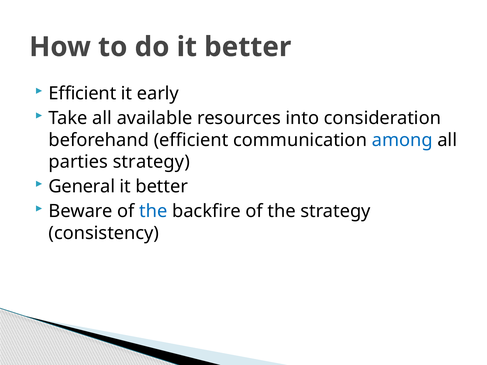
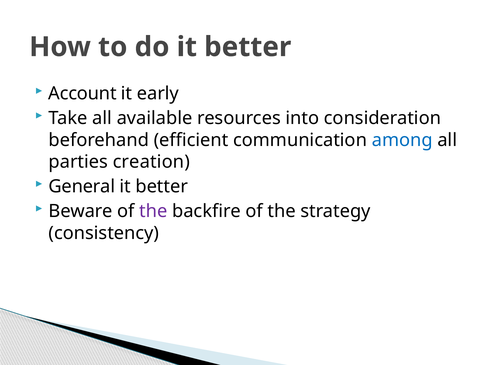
Efficient at (82, 94): Efficient -> Account
parties strategy: strategy -> creation
the at (153, 211) colour: blue -> purple
